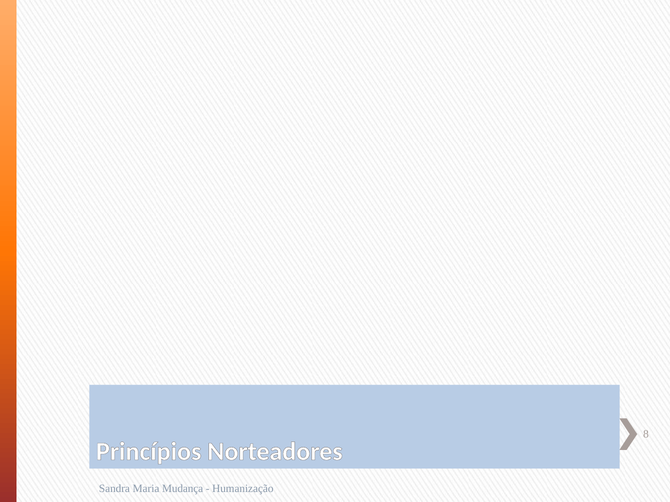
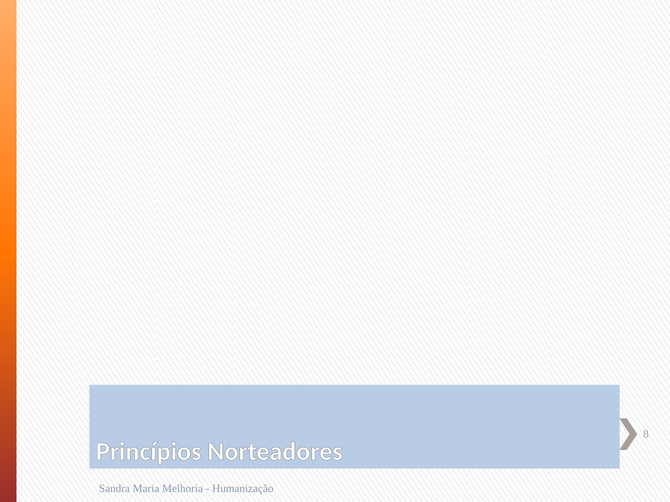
Mudança: Mudança -> Melhoria
